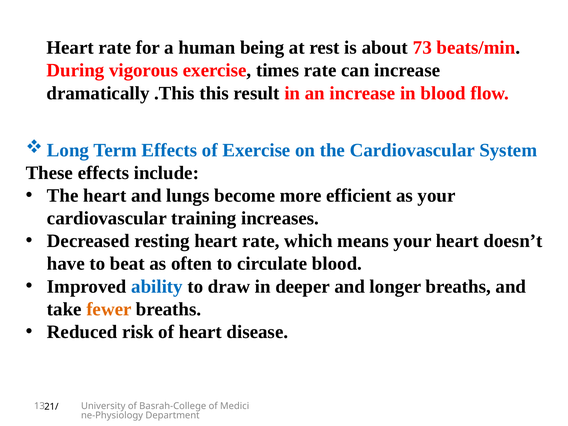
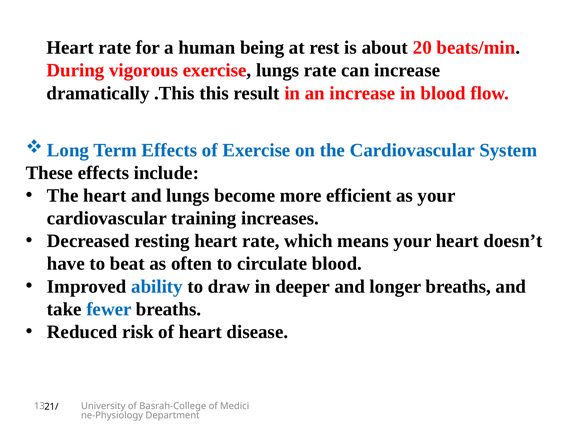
73: 73 -> 20
exercise times: times -> lungs
fewer colour: orange -> blue
